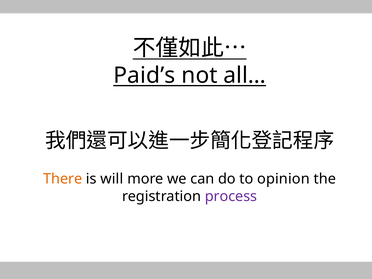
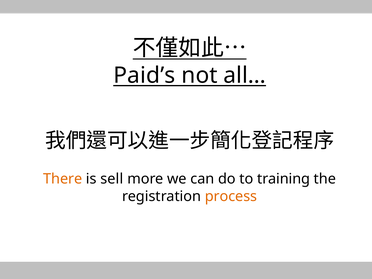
will: will -> sell
opinion: opinion -> training
process colour: purple -> orange
